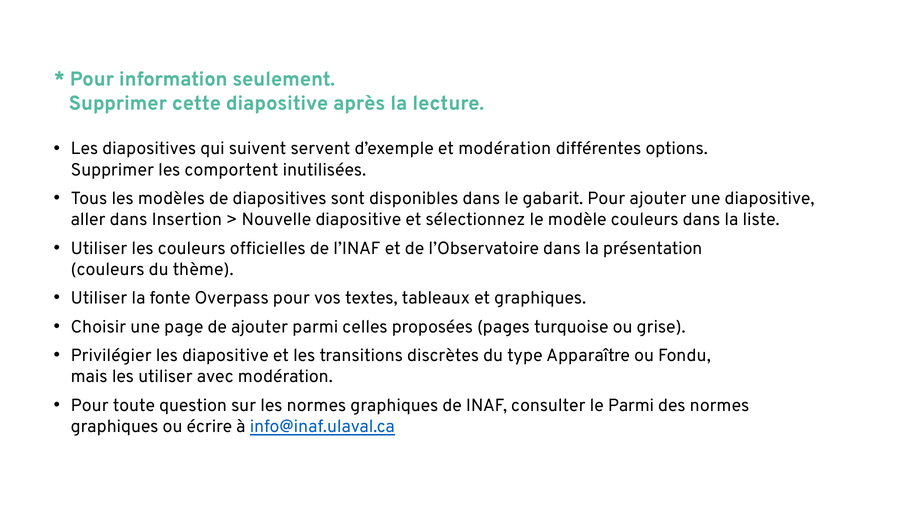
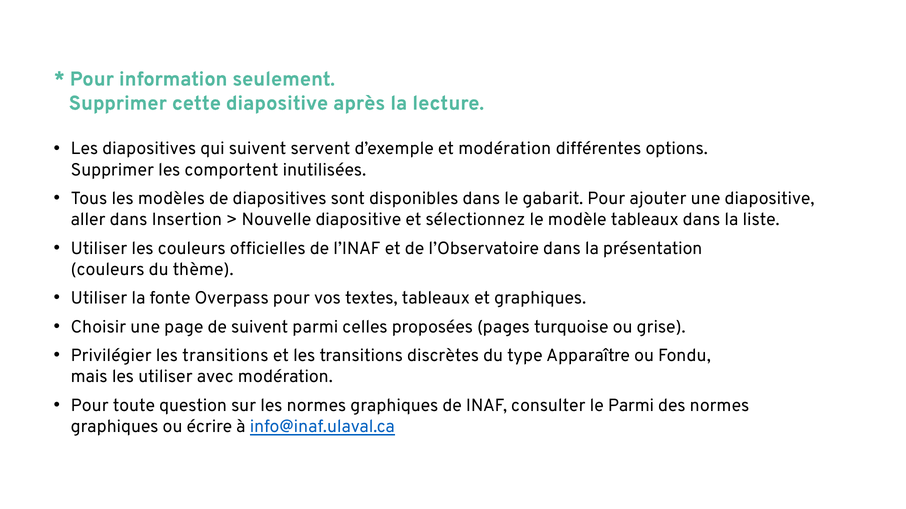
modèle couleurs: couleurs -> tableaux
de ajouter: ajouter -> suivent
Privilégier les diapositive: diapositive -> transitions
